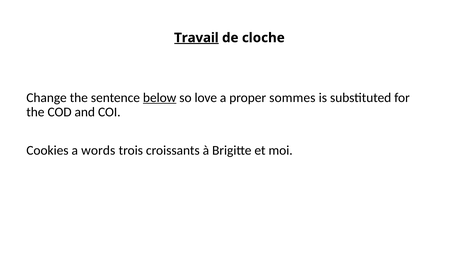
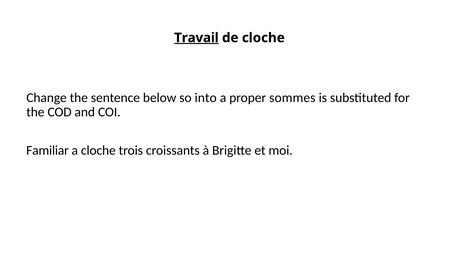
below underline: present -> none
love: love -> into
Cookies: Cookies -> Familiar
a words: words -> cloche
